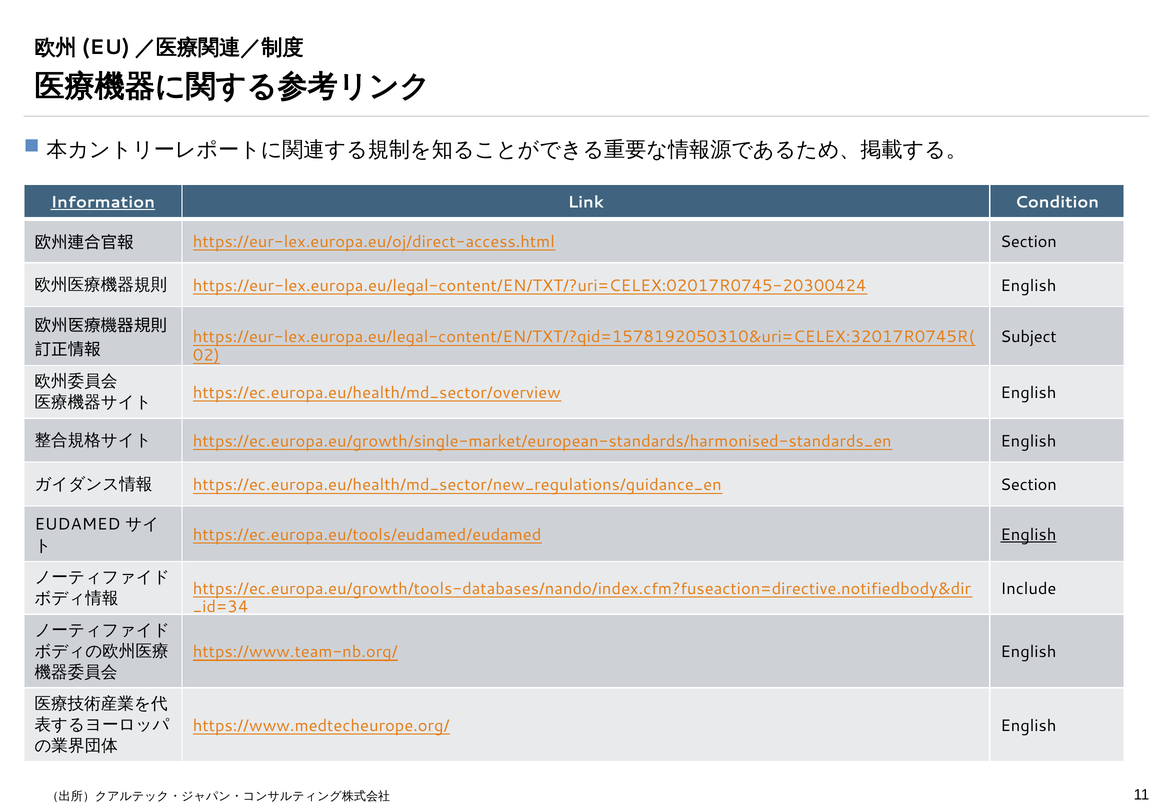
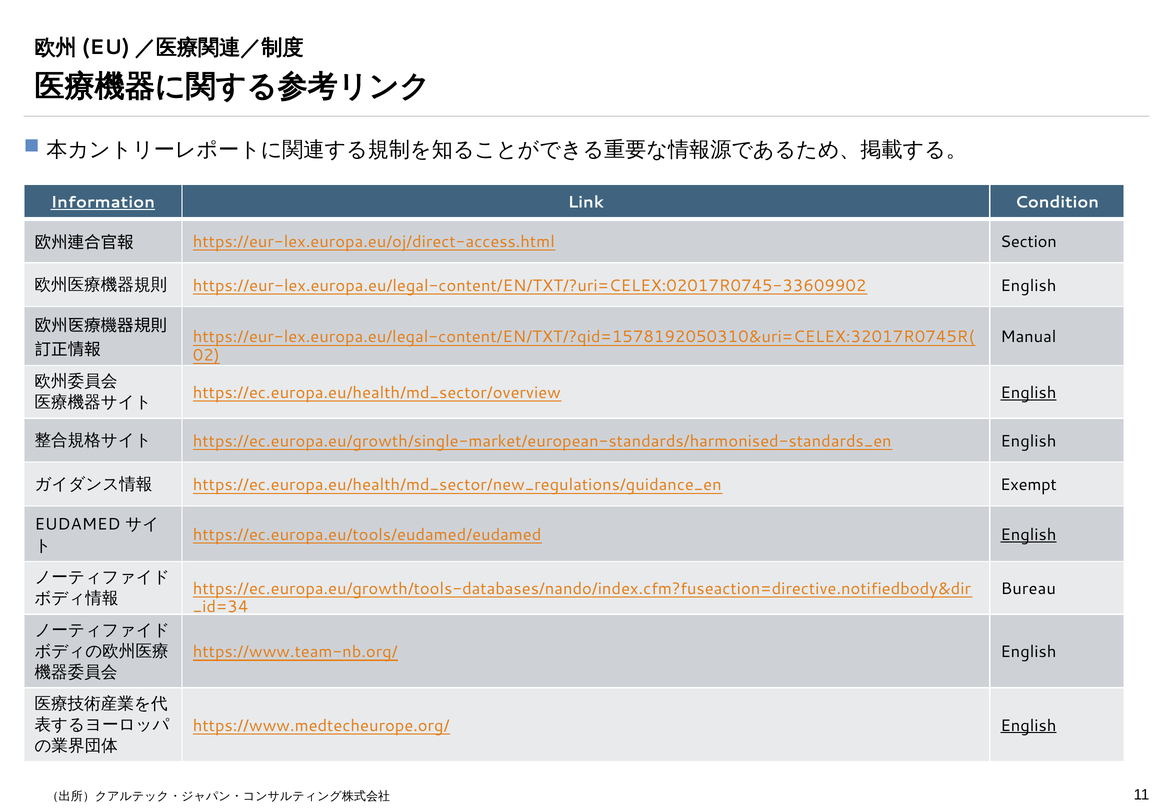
https://eur-lex.europa.eu/legal-content/EN/TXT/?uri=CELEX:02017R0745-20300424: https://eur-lex.europa.eu/legal-content/EN/TXT/?uri=CELEX:02017R0745-20300424 -> https://eur-lex.europa.eu/legal-content/EN/TXT/?uri=CELEX:02017R0745-33609902
Subject: Subject -> Manual
English at (1028, 393) underline: none -> present
Section at (1028, 485): Section -> Exempt
Include: Include -> Bureau
English at (1028, 726) underline: none -> present
